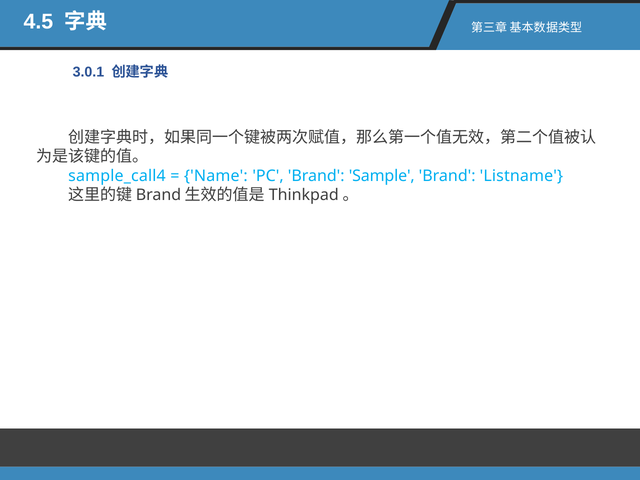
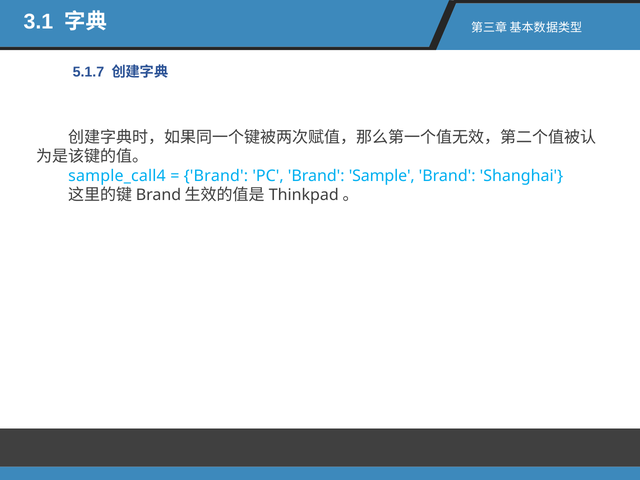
4.5: 4.5 -> 3.1
3.0.1: 3.0.1 -> 5.1.7
Name at (216, 176): Name -> Brand
Listname: Listname -> Shanghai
